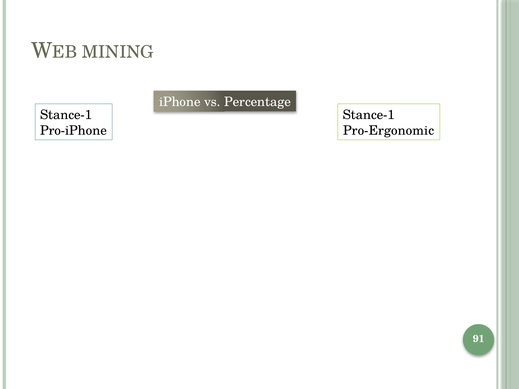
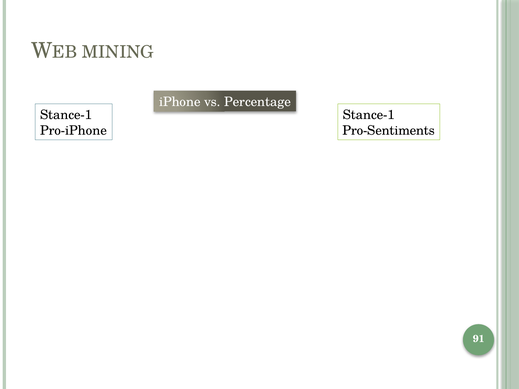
Pro-Ergonomic: Pro-Ergonomic -> Pro-Sentiments
